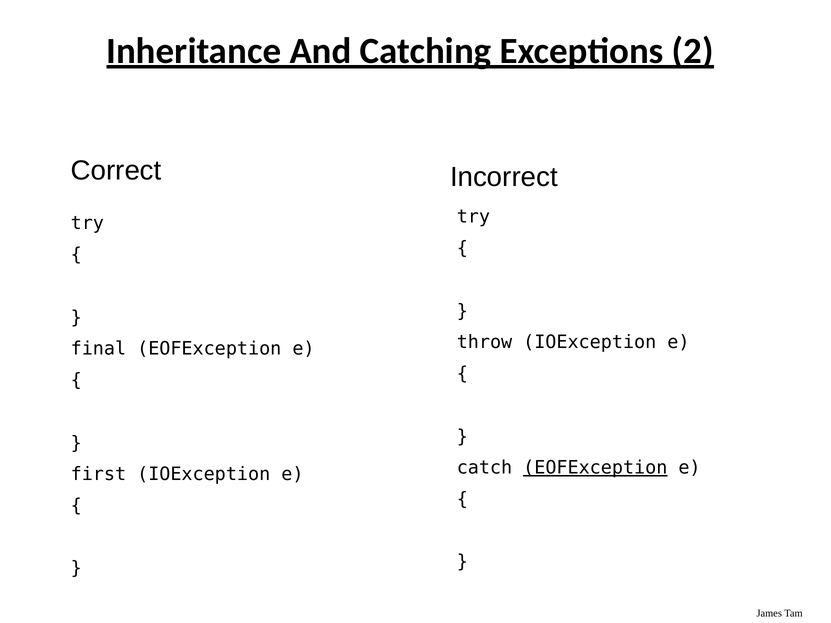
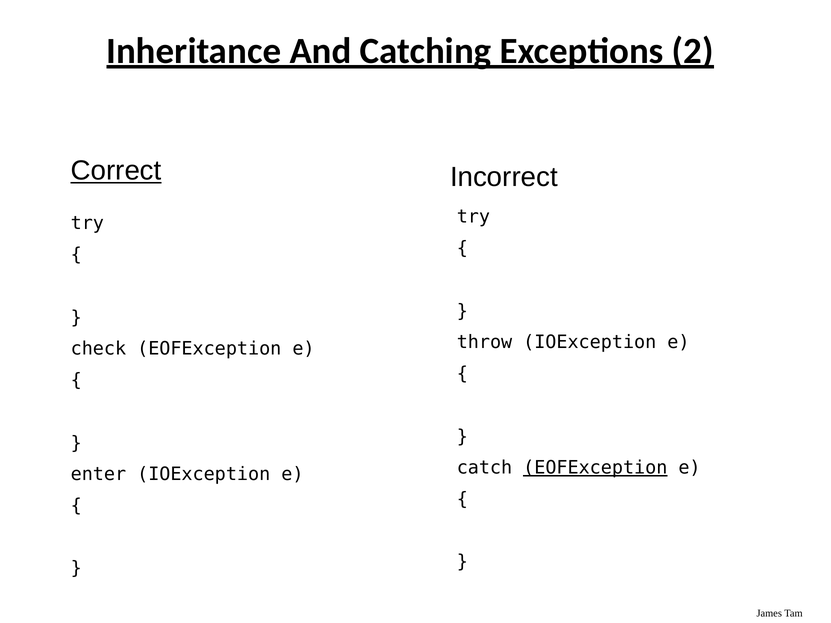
Correct underline: none -> present
final: final -> check
first: first -> enter
